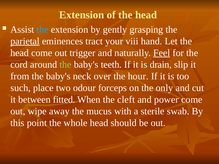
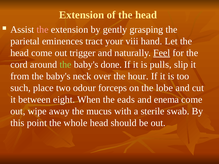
the at (43, 30) colour: light blue -> pink
parietal underline: present -> none
teeth: teeth -> done
drain: drain -> pulls
only: only -> lobe
fitted: fitted -> eight
cleft: cleft -> eads
power: power -> enema
